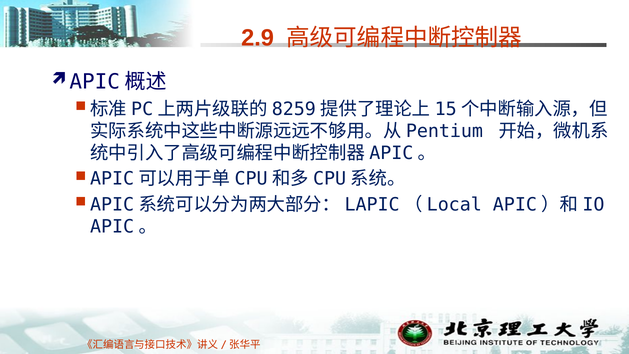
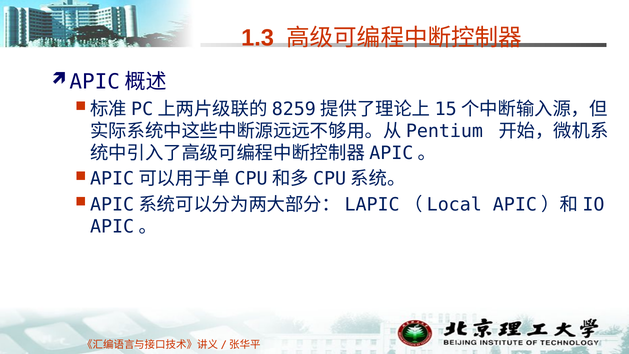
2.9: 2.9 -> 1.3
